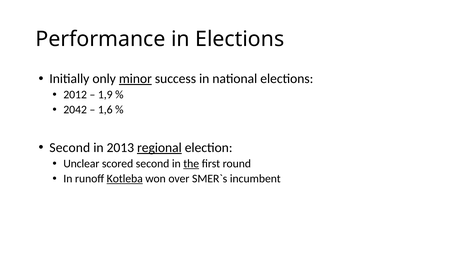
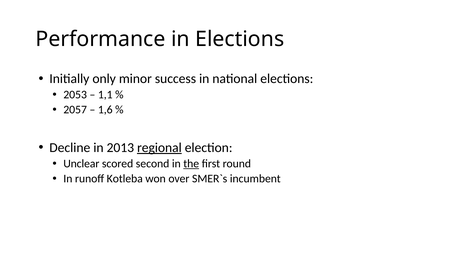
minor underline: present -> none
2012: 2012 -> 2053
1,9: 1,9 -> 1,1
2042: 2042 -> 2057
Second at (70, 147): Second -> Decline
Kotleba underline: present -> none
